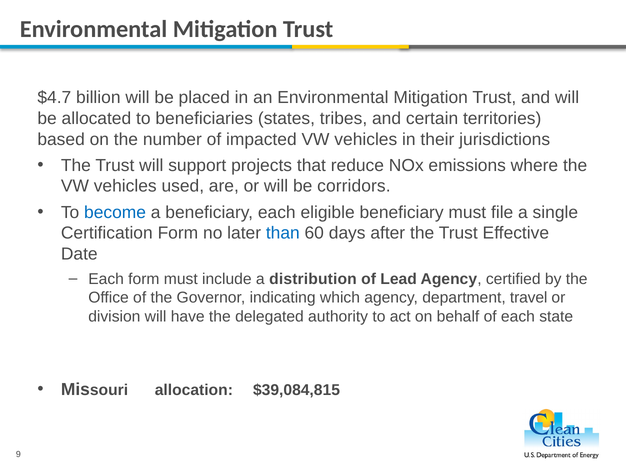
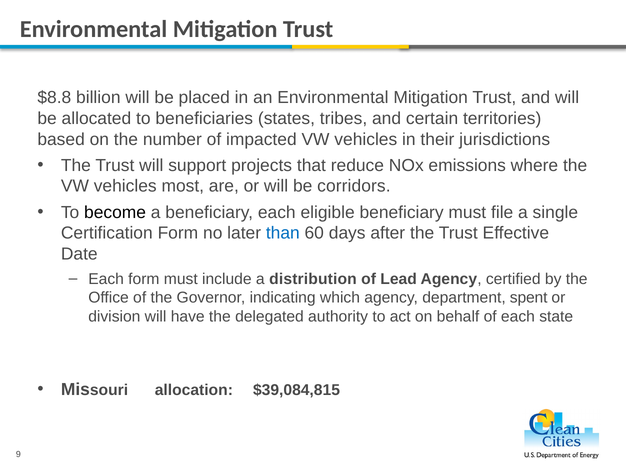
$4.7: $4.7 -> $8.8
used: used -> most
become colour: blue -> black
travel: travel -> spent
